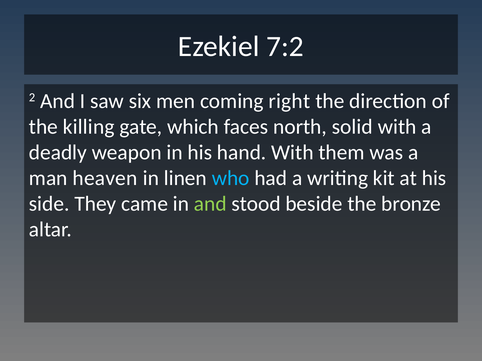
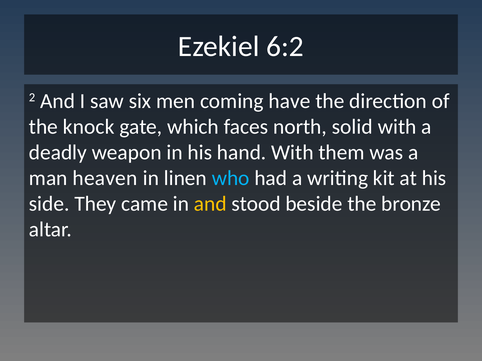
7:2: 7:2 -> 6:2
right: right -> have
killing: killing -> knock
and at (210, 204) colour: light green -> yellow
